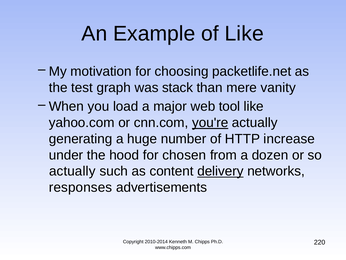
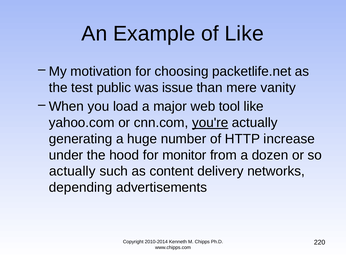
graph: graph -> public
stack: stack -> issue
chosen: chosen -> monitor
delivery underline: present -> none
responses: responses -> depending
